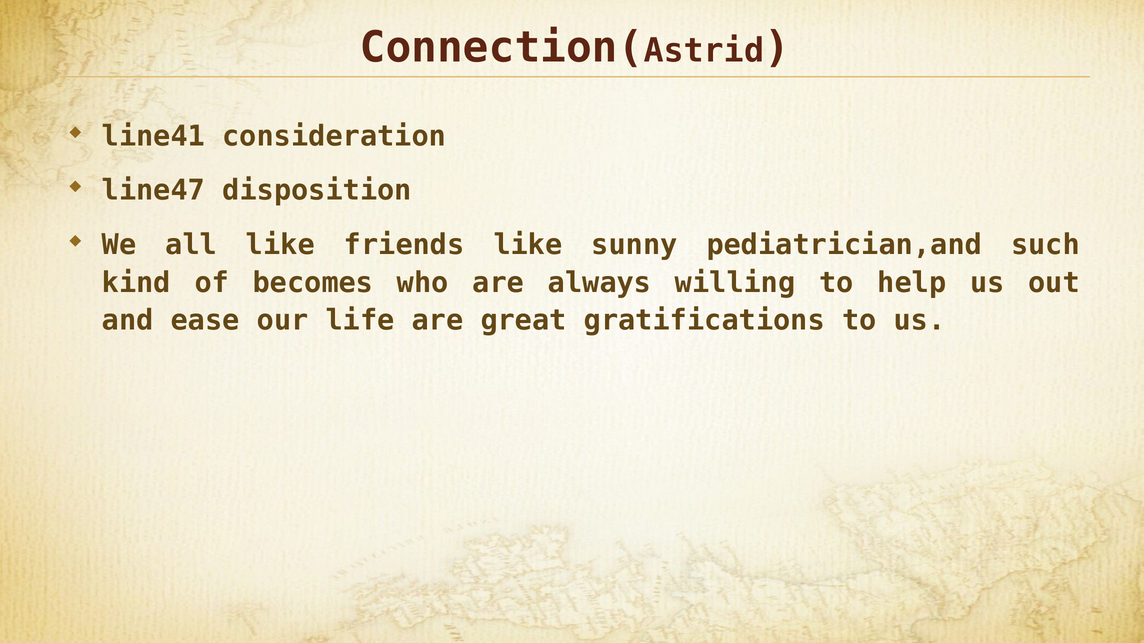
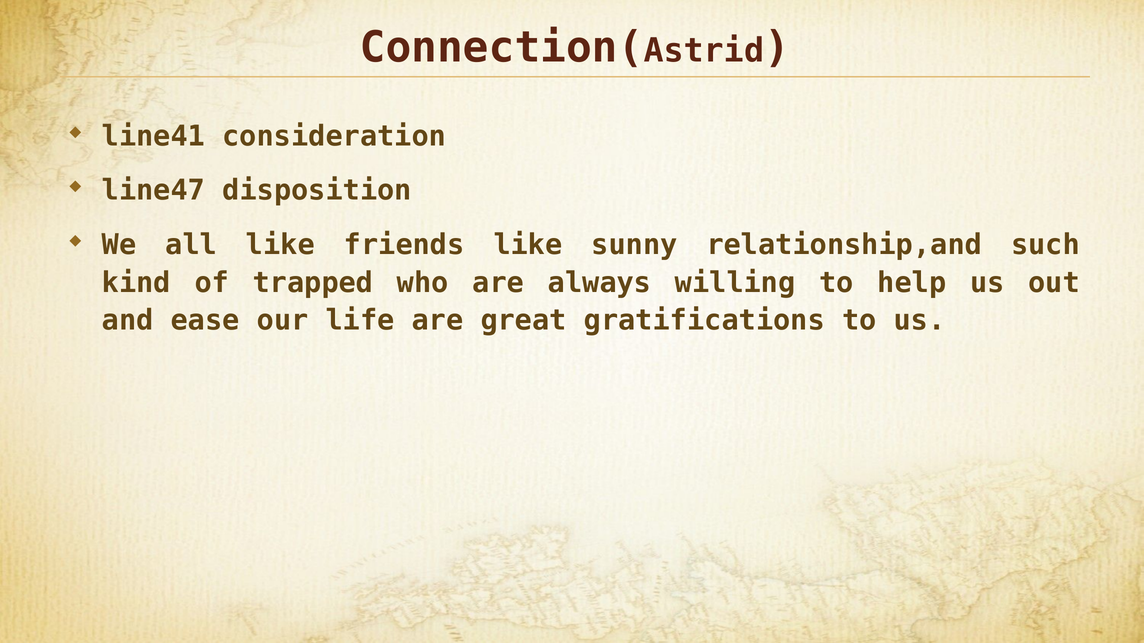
pediatrician,and: pediatrician,and -> relationship,and
becomes: becomes -> trapped
